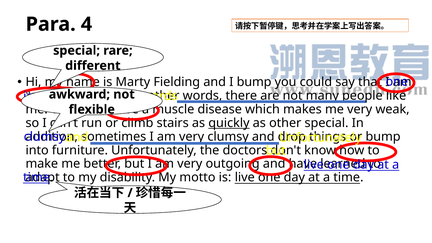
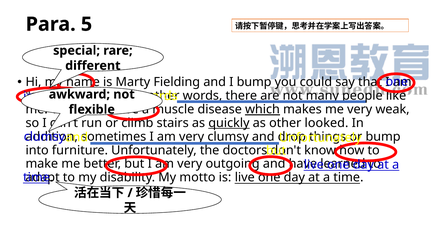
4: 4 -> 5
which underline: none -> present
other special: special -> looked
